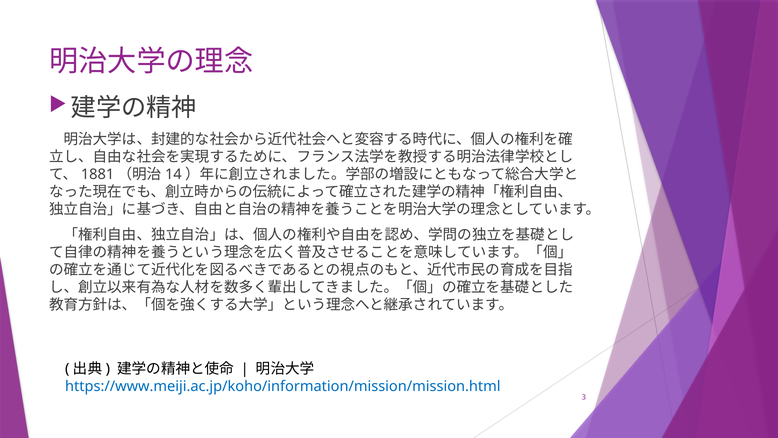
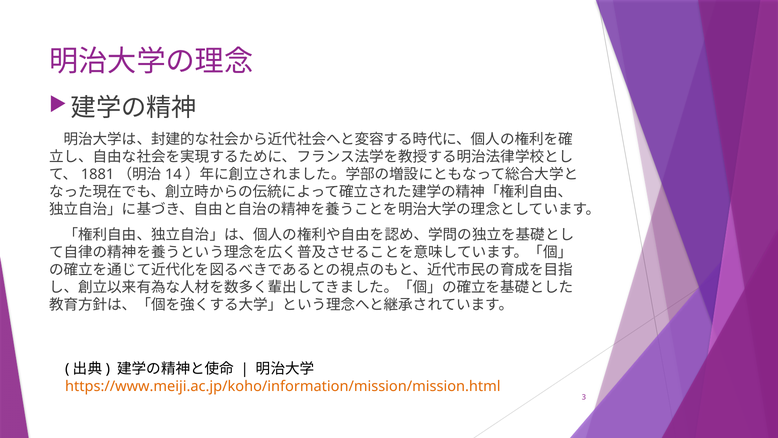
https://www.meiji.ac.jp/koho/information/mission/mission.html colour: blue -> orange
